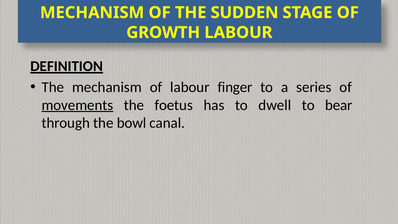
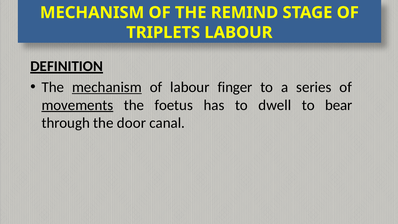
SUDDEN: SUDDEN -> REMIND
GROWTH: GROWTH -> TRIPLETS
mechanism at (107, 87) underline: none -> present
bowl: bowl -> door
